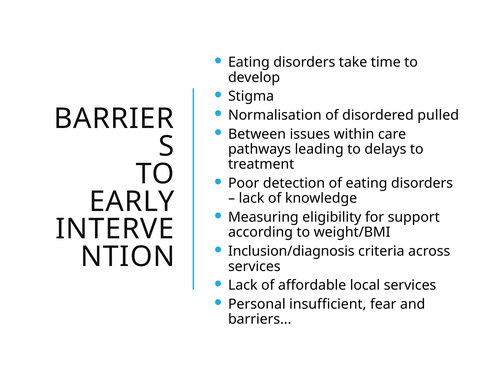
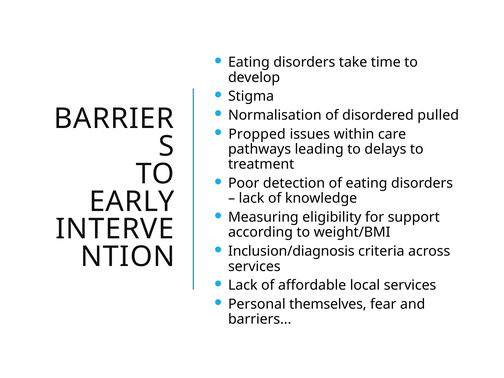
Between: Between -> Propped
insufficient: insufficient -> themselves
